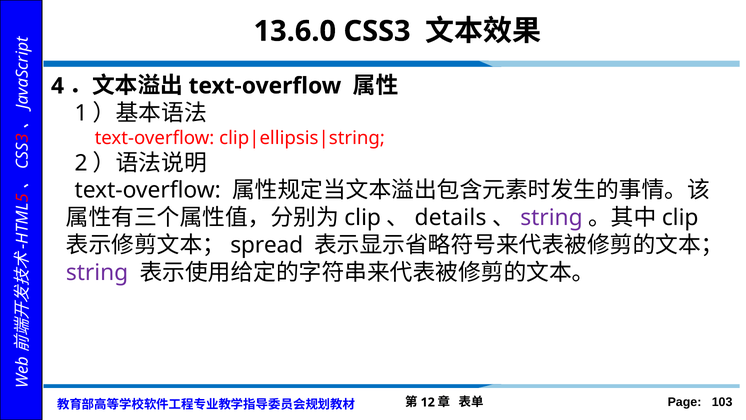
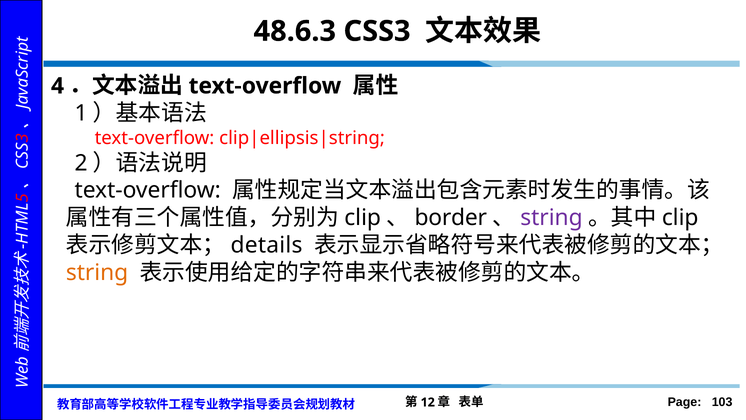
13.6.0: 13.6.0 -> 48.6.3
details: details -> border
spread: spread -> details
string at (97, 272) colour: purple -> orange
